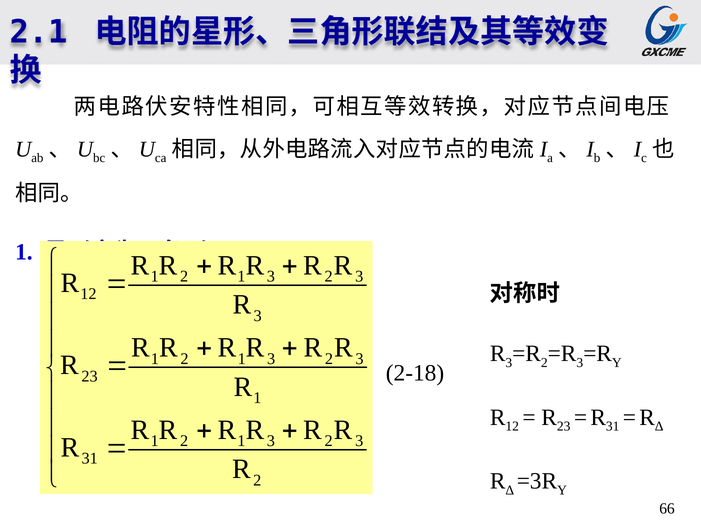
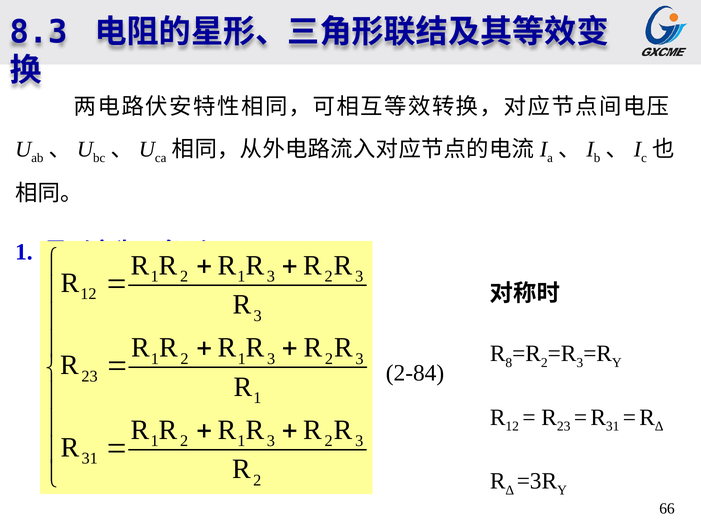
2.1: 2.1 -> 8.3
3 at (509, 362): 3 -> 8
2-18: 2-18 -> 2-84
